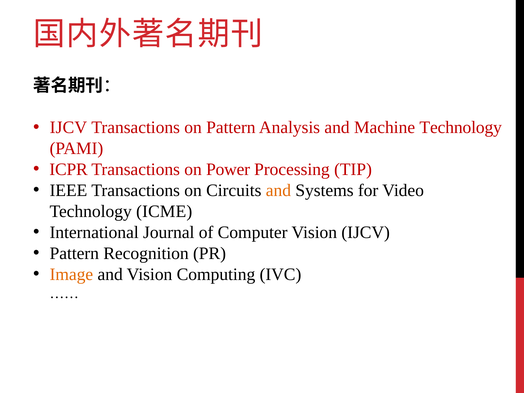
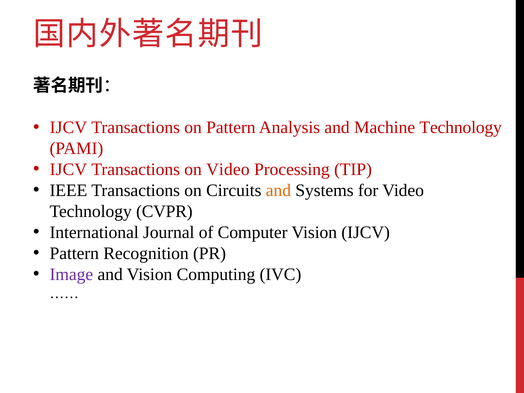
ICPR at (69, 169): ICPR -> IJCV
on Power: Power -> Video
ICME: ICME -> CVPR
Image colour: orange -> purple
